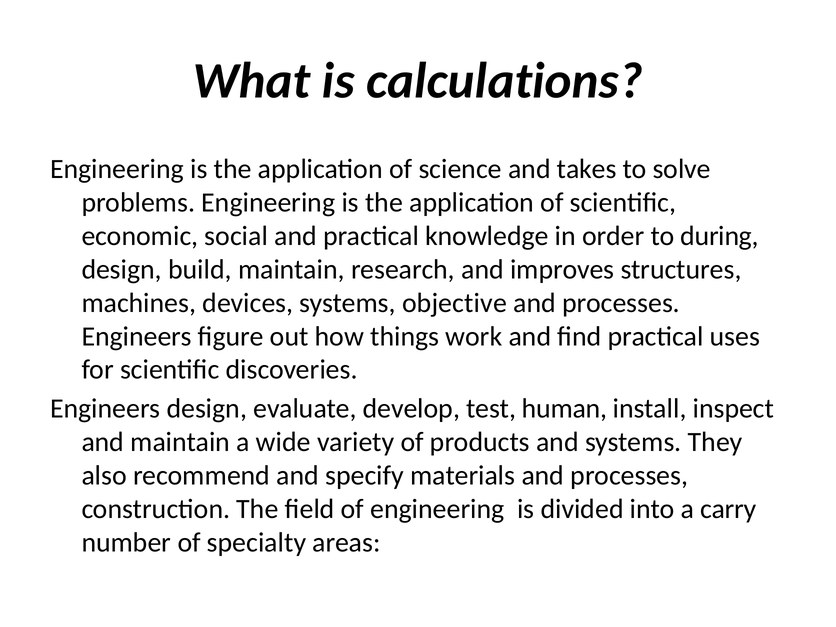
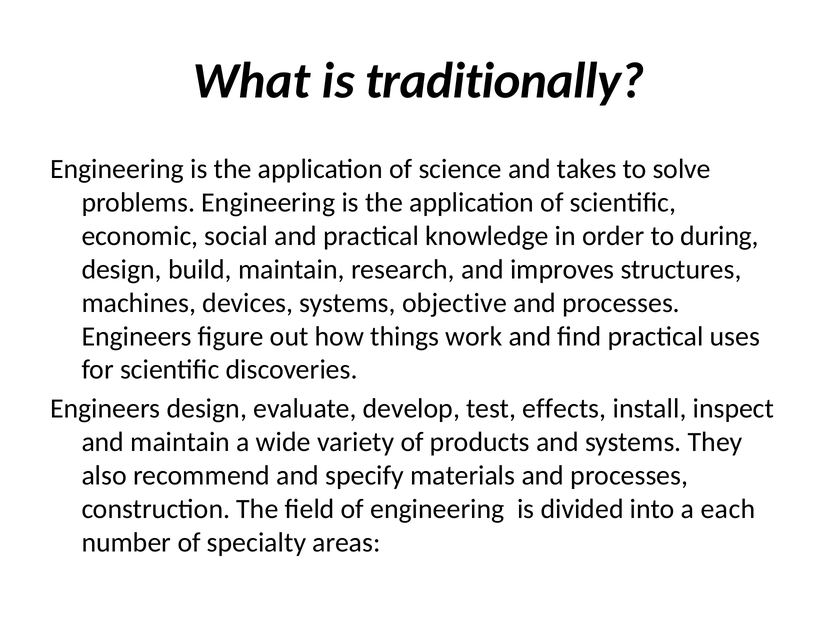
calculations: calculations -> traditionally
human: human -> effects
carry: carry -> each
